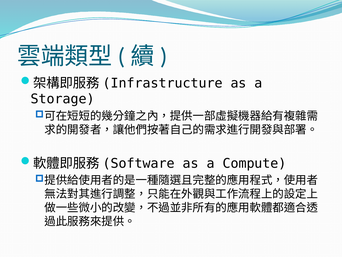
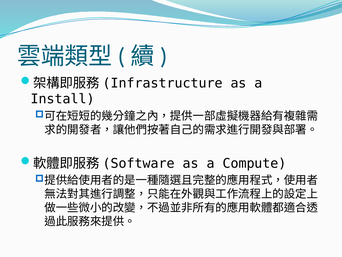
Storage: Storage -> Install
